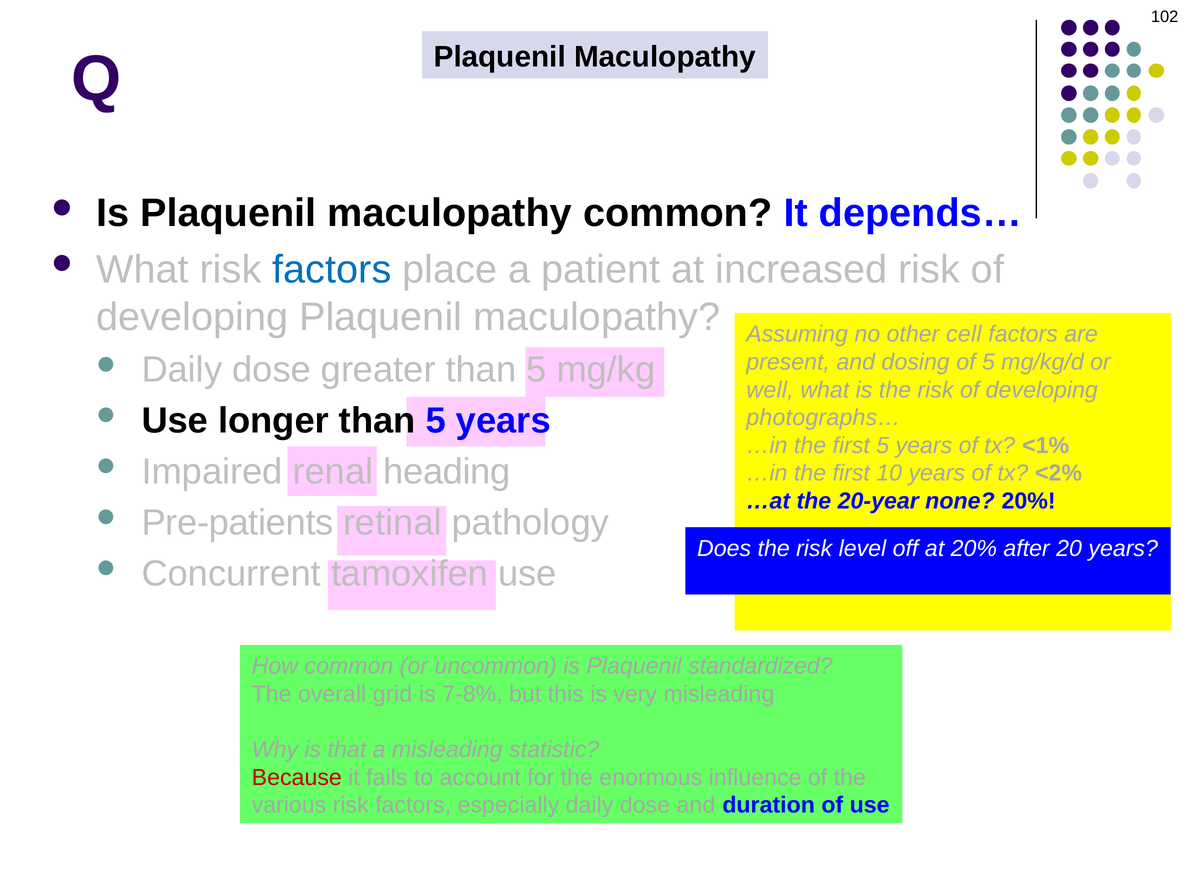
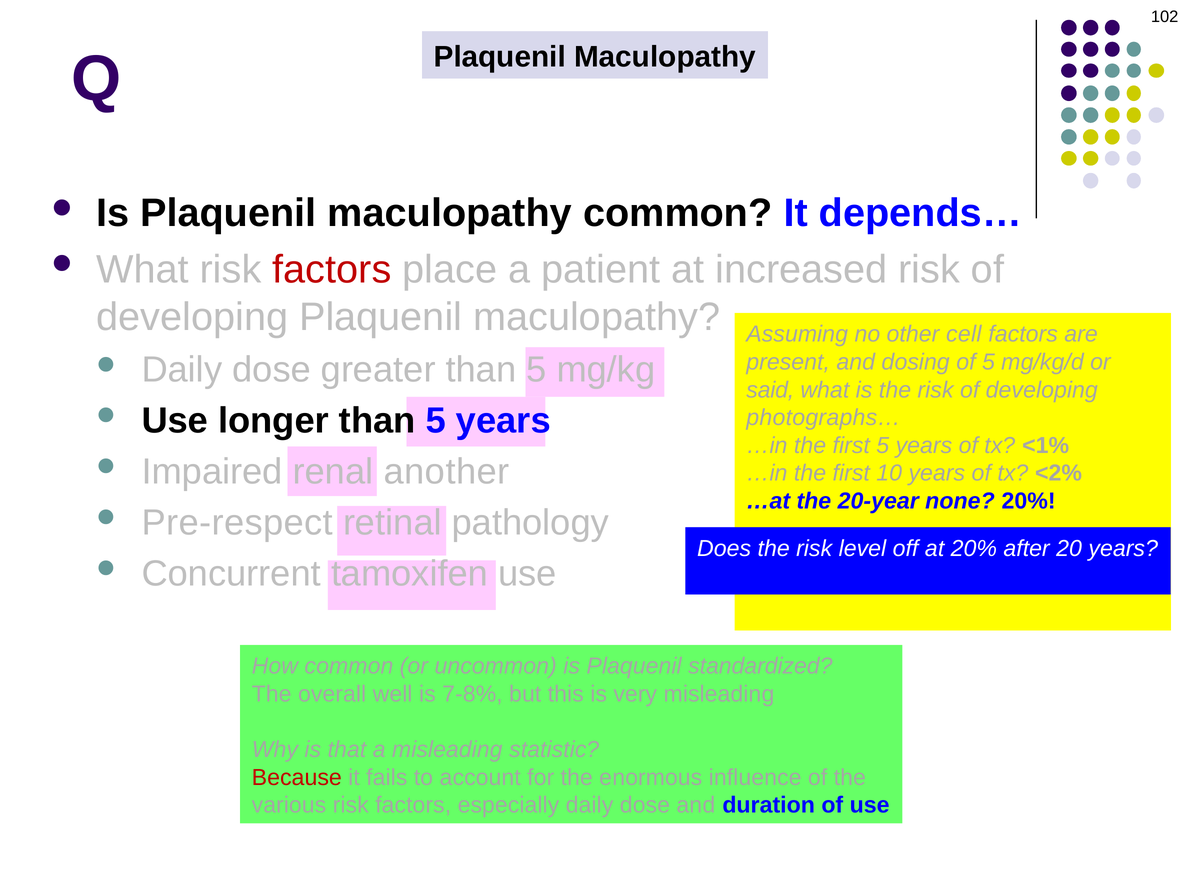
factors at (332, 270) colour: blue -> red
well: well -> said
heading: heading -> another
Pre-patients: Pre-patients -> Pre-respect
grid: grid -> well
